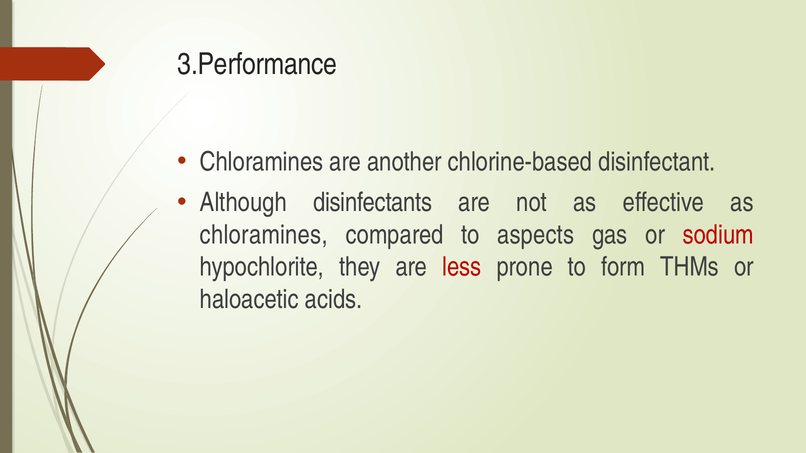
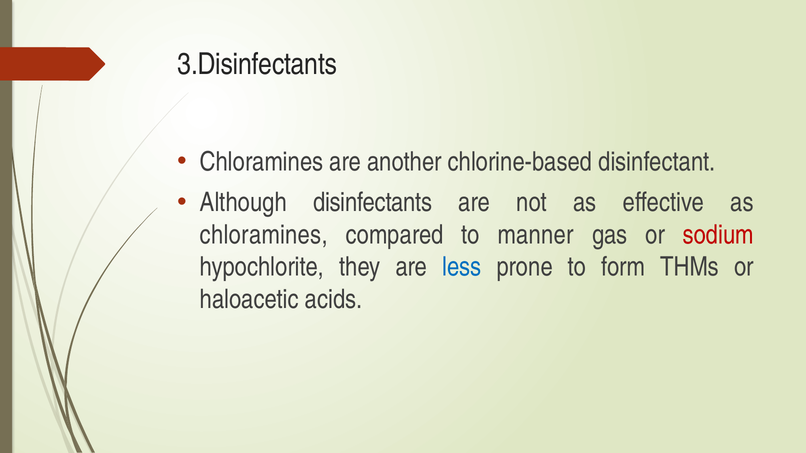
3.Performance: 3.Performance -> 3.Disinfectants
aspects: aspects -> manner
less colour: red -> blue
